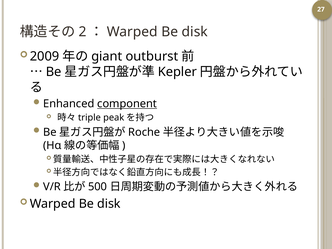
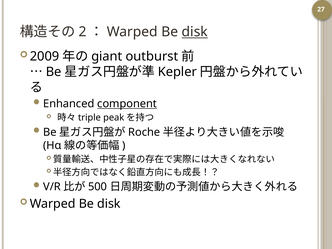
disk at (195, 32) underline: none -> present
